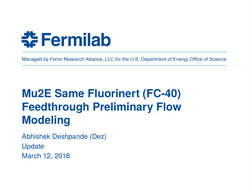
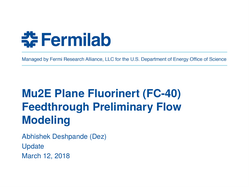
Same: Same -> Plane
